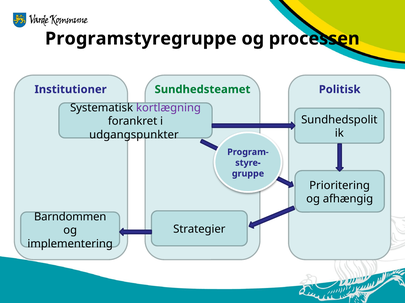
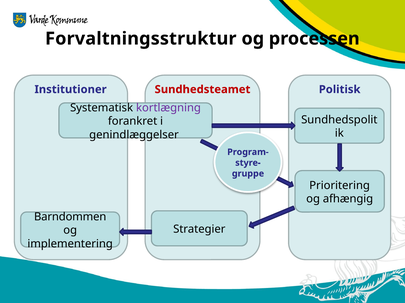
Programstyregruppe: Programstyregruppe -> Forvaltningsstruktur
Sundhedsteamet colour: green -> red
udgangspunkter: udgangspunkter -> genindlæggelser
